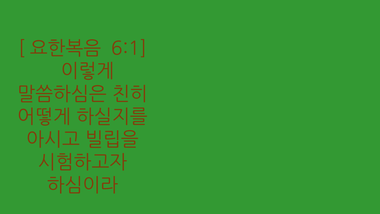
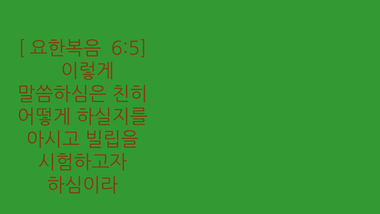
6:1: 6:1 -> 6:5
